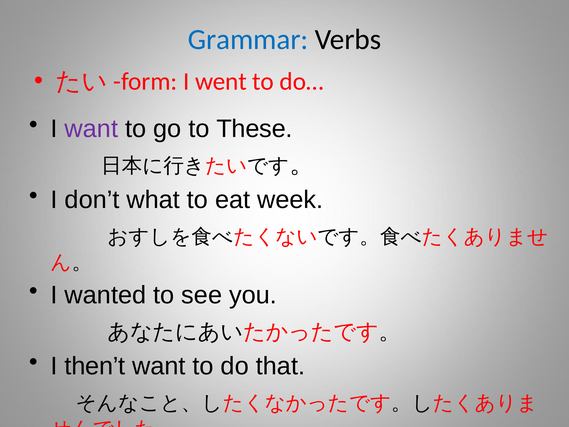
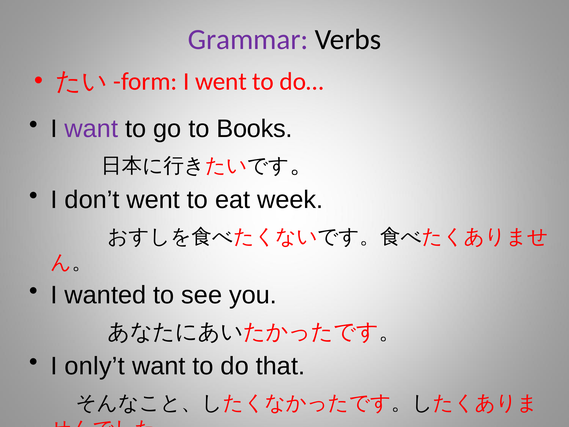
Grammar colour: blue -> purple
These: These -> Books
don’t what: what -> went
then’t: then’t -> only’t
